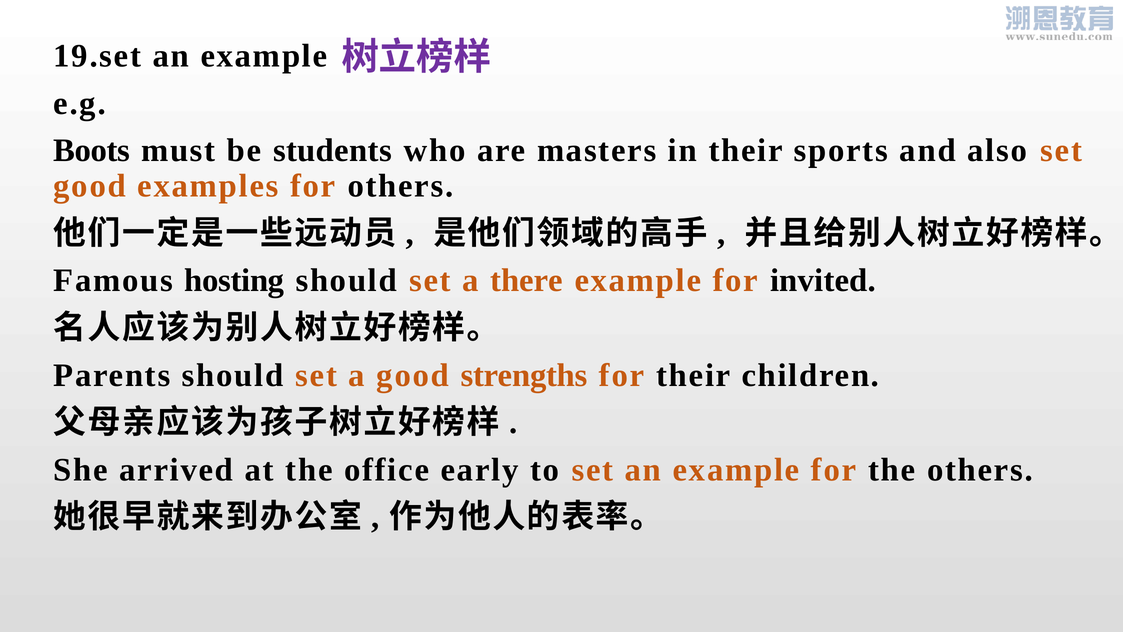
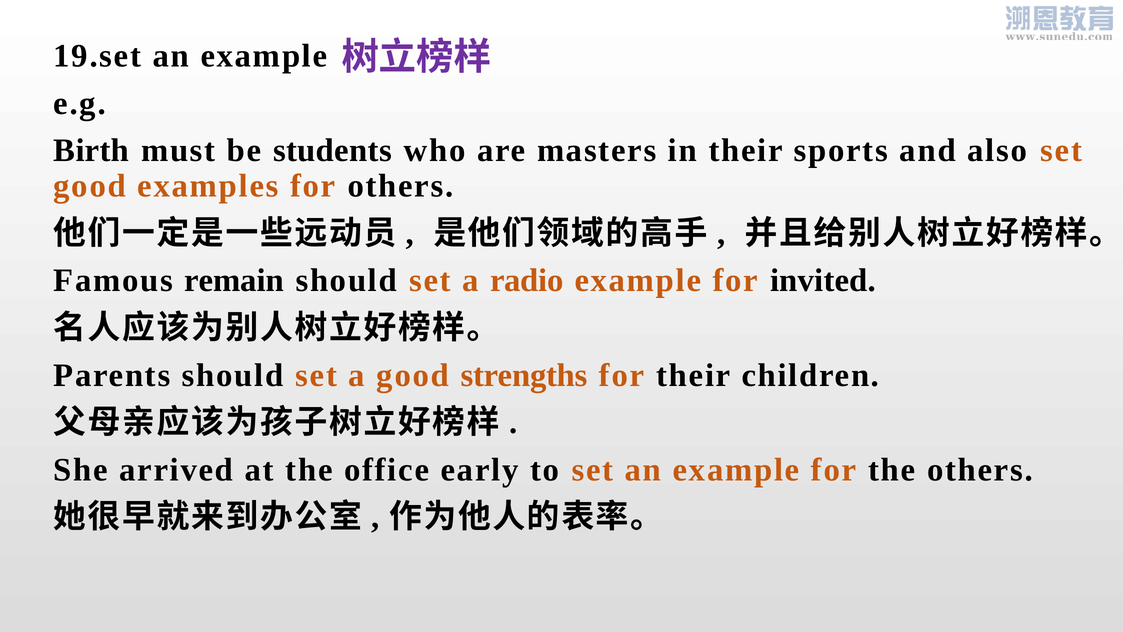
Boots: Boots -> Birth
hosting: hosting -> remain
there: there -> radio
